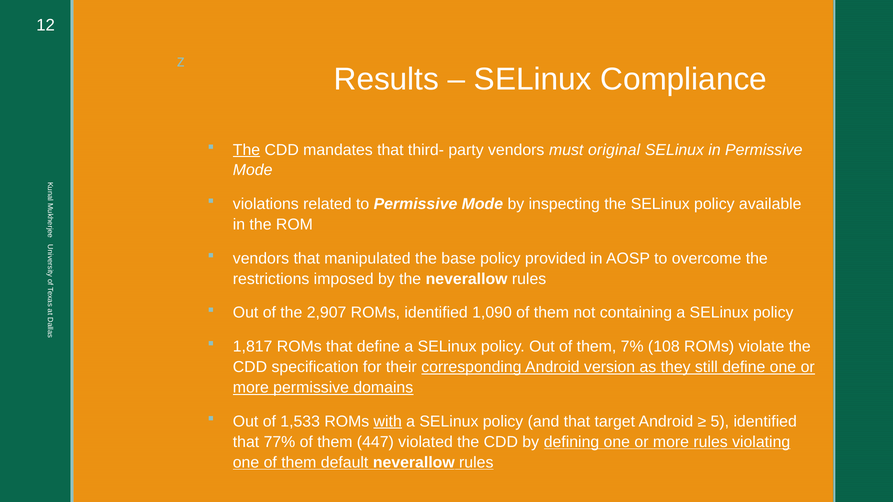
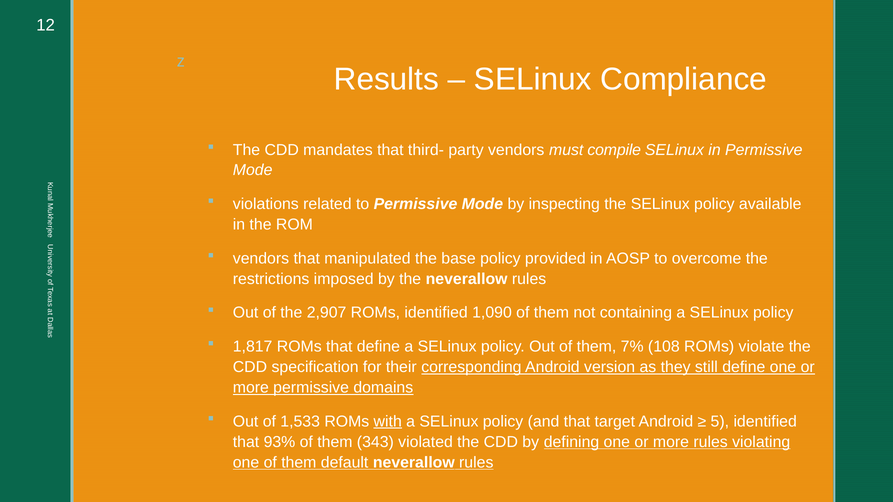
The at (246, 150) underline: present -> none
original: original -> compile
77%: 77% -> 93%
447: 447 -> 343
